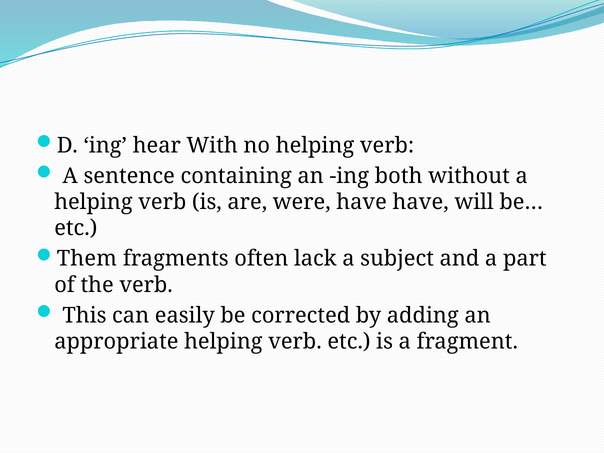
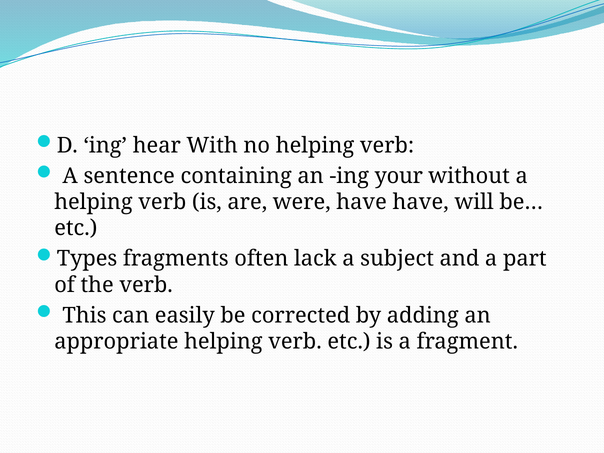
both: both -> your
Them: Them -> Types
